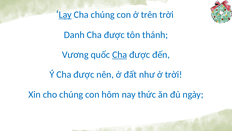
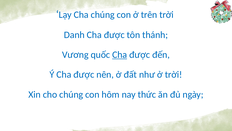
Lạy underline: present -> none
